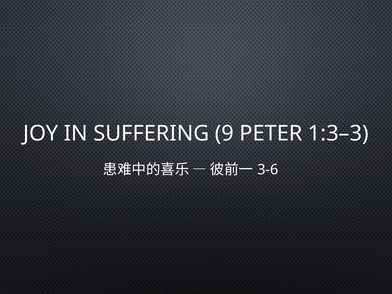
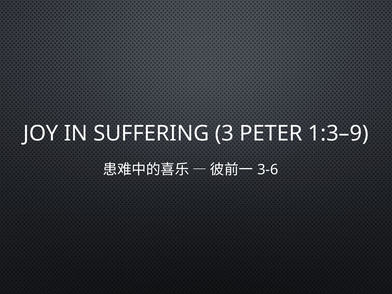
9: 9 -> 3
1:3–3: 1:3–3 -> 1:3–9
